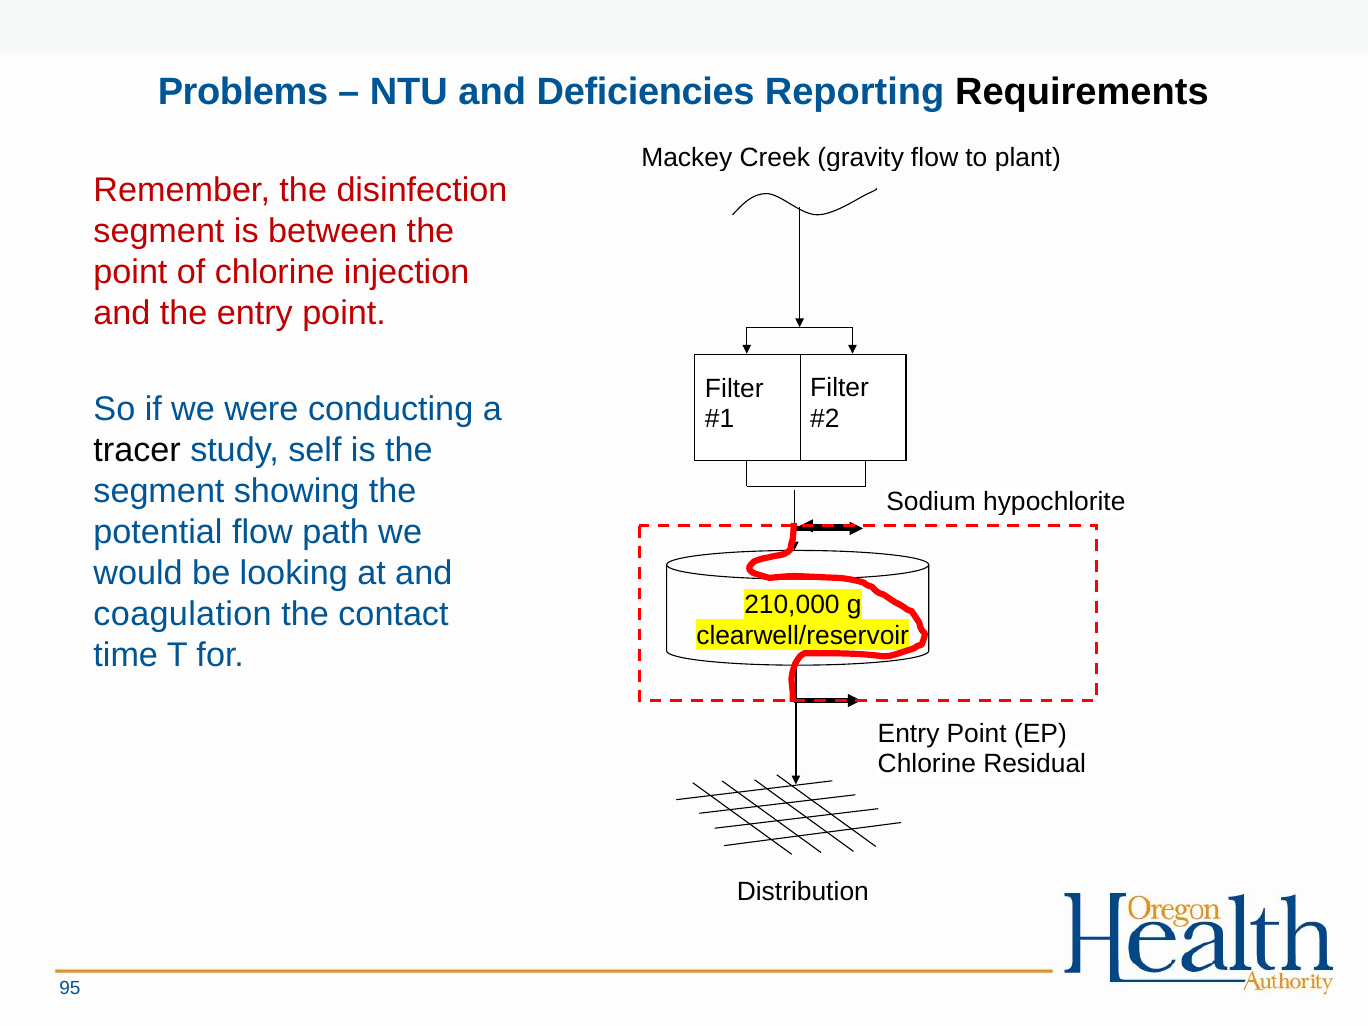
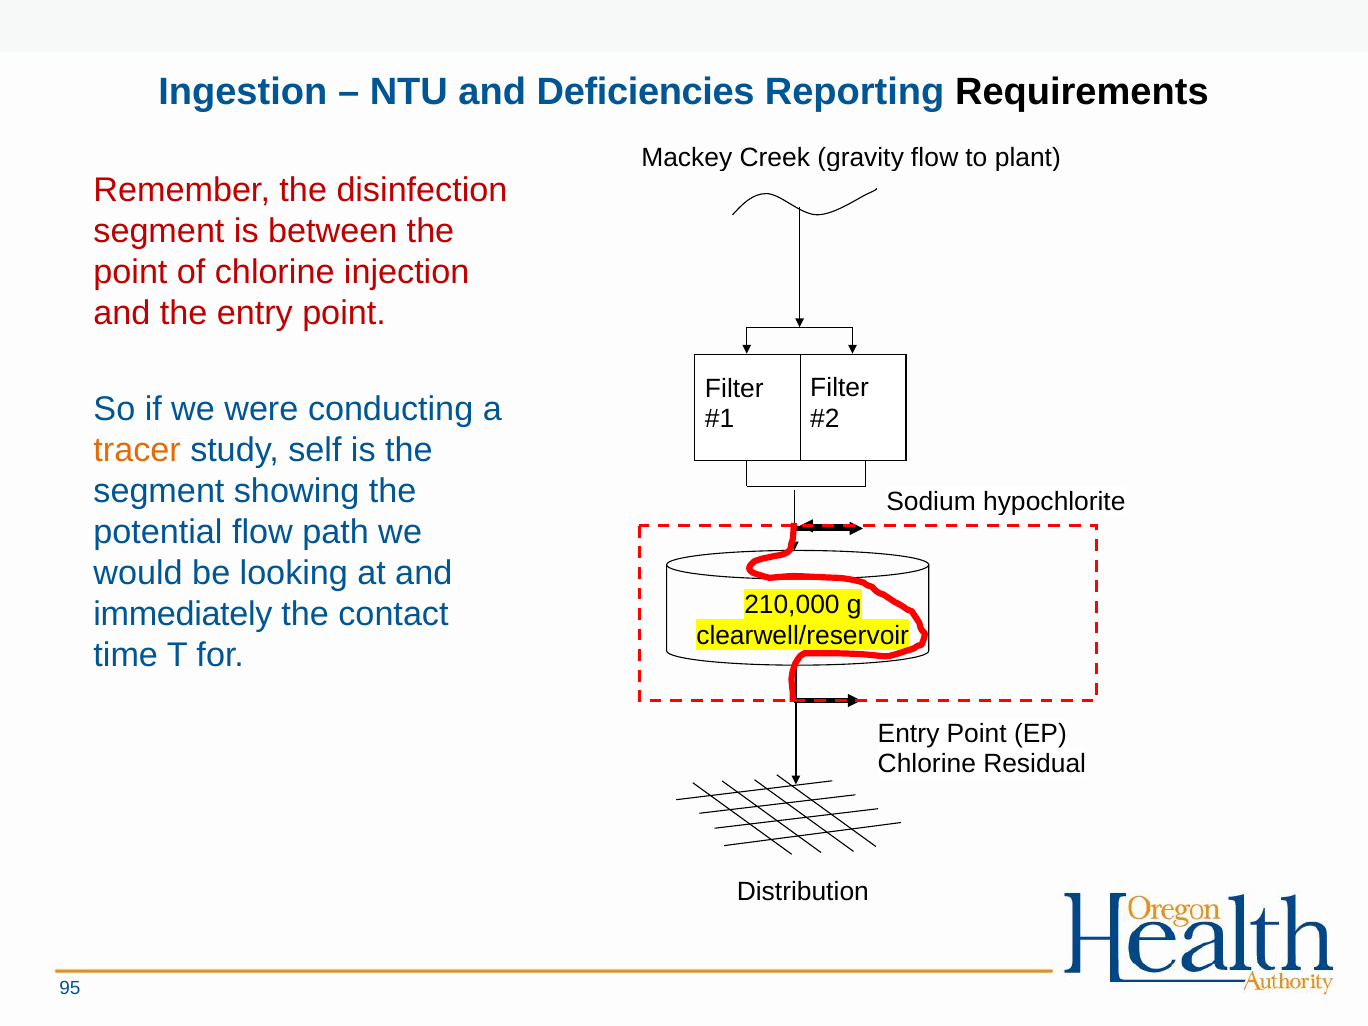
Problems: Problems -> Ingestion
tracer colour: black -> orange
coagulation: coagulation -> immediately
